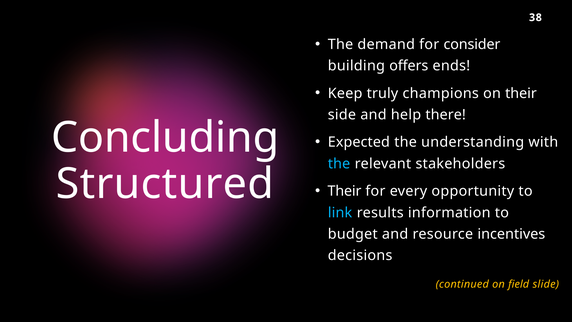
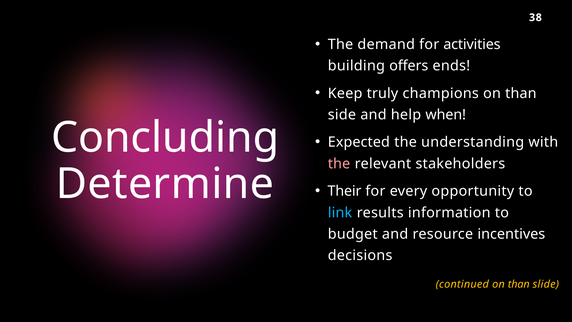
consider: consider -> activities
champions on their: their -> than
there: there -> when
the at (339, 164) colour: light blue -> pink
Structured: Structured -> Determine
continued on field: field -> than
